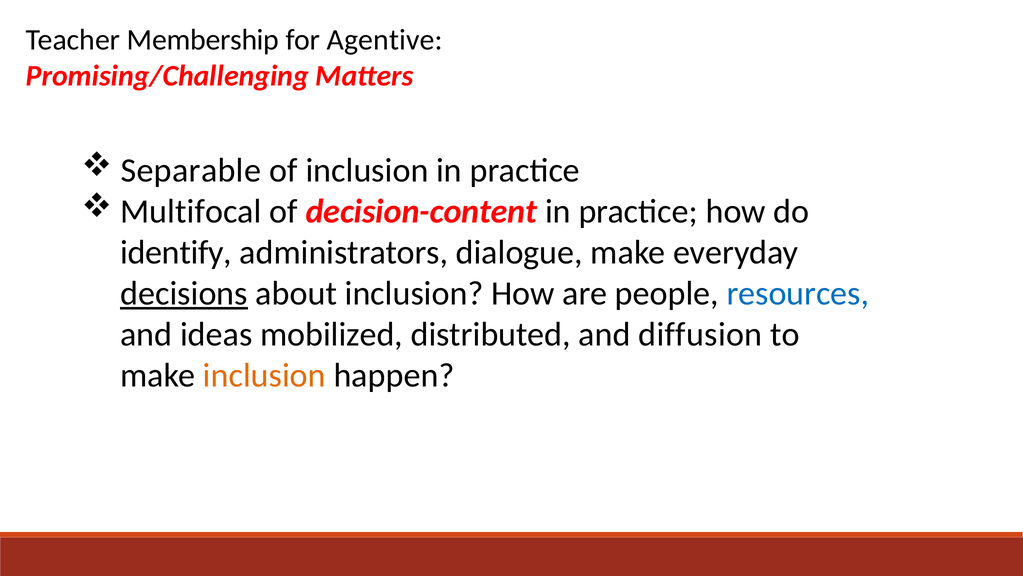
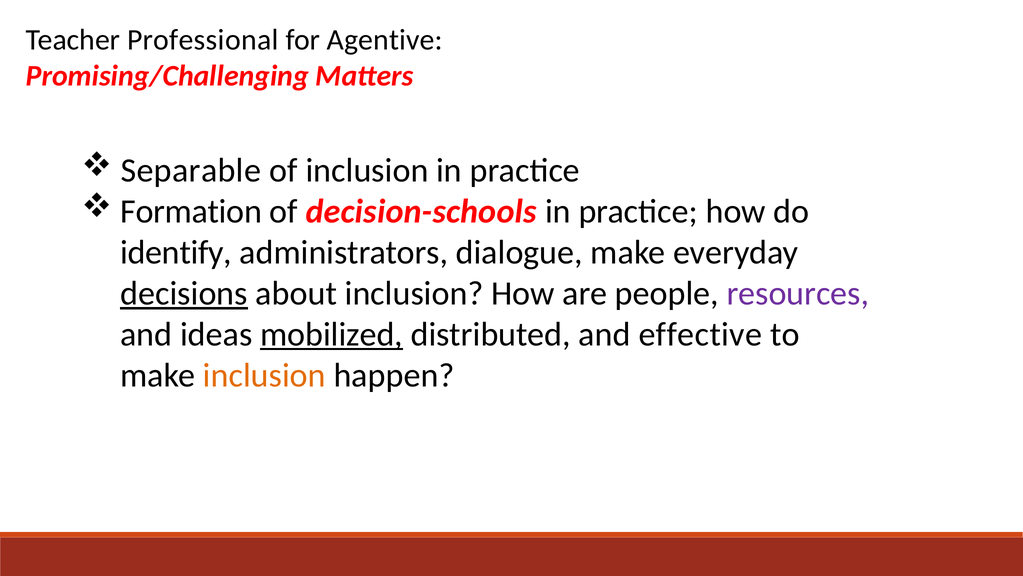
Membership: Membership -> Professional
Multifocal: Multifocal -> Formation
decision-content: decision-content -> decision-schools
resources colour: blue -> purple
mobilized underline: none -> present
diffusion: diffusion -> effective
